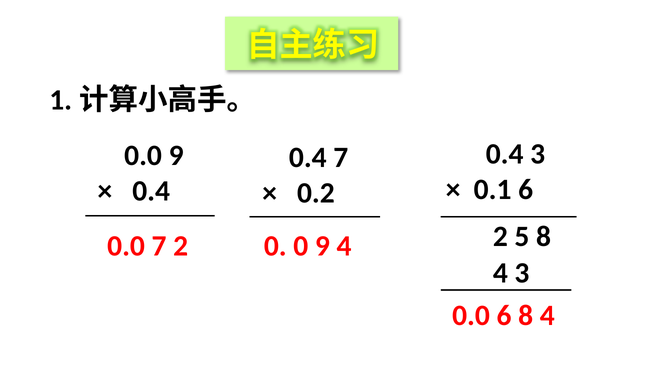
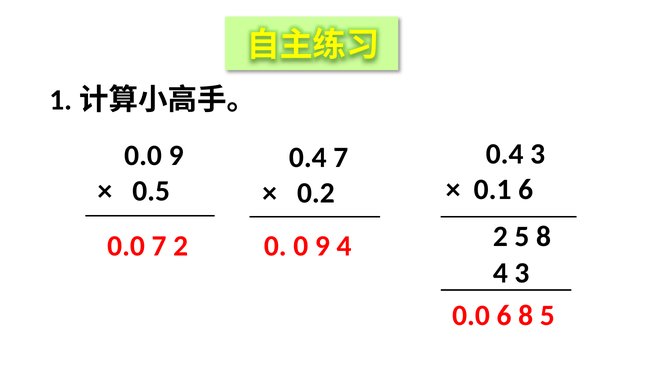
0.4 at (151, 191): 0.4 -> 0.5
6 8 4: 4 -> 5
